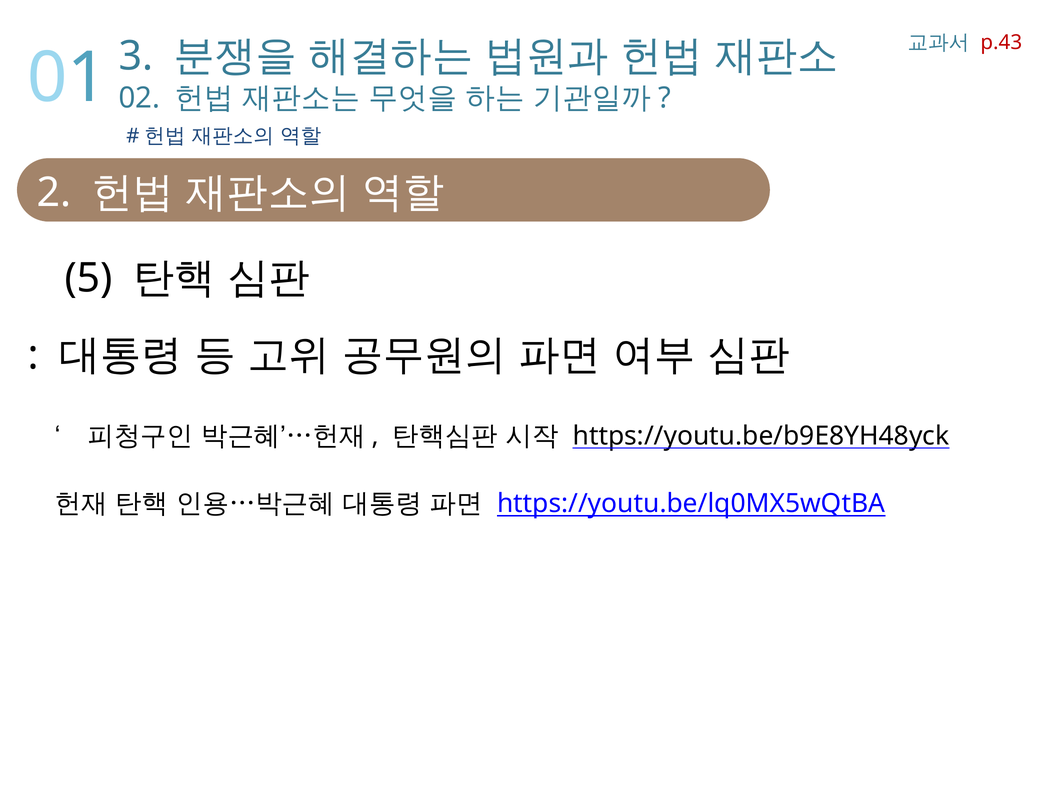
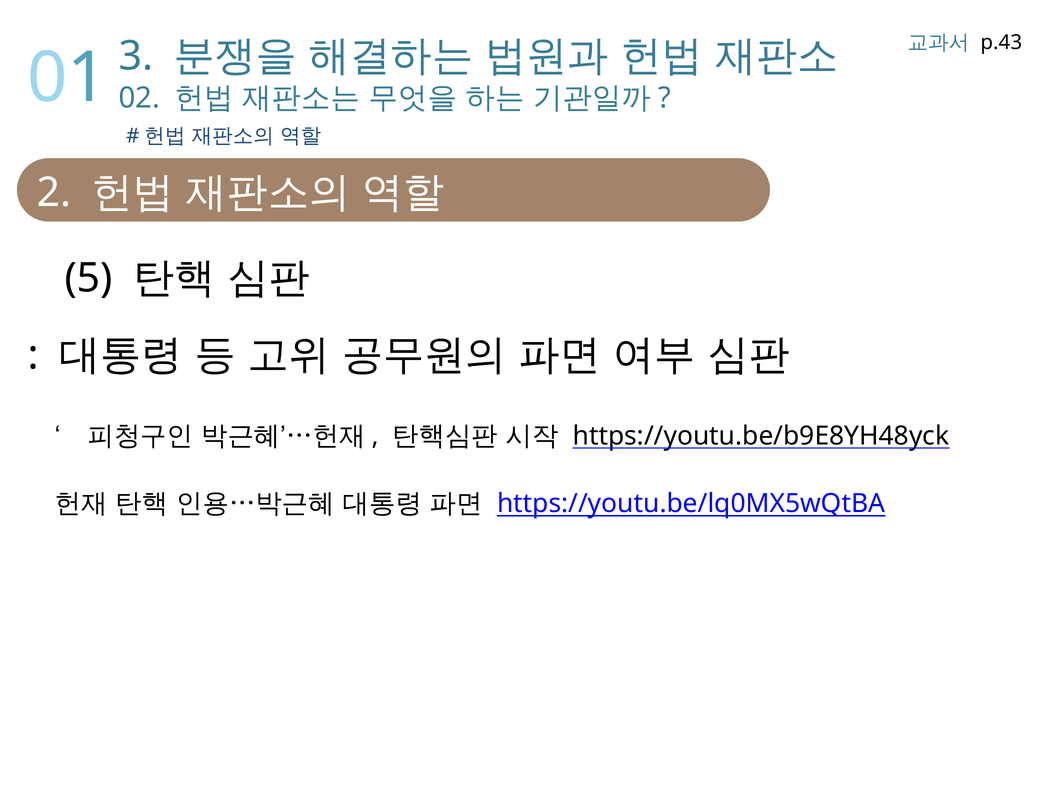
p.43 colour: red -> black
